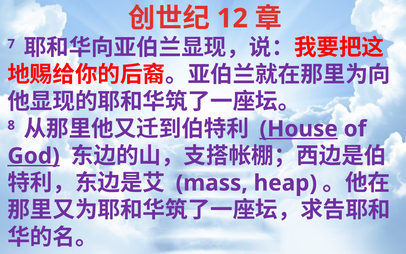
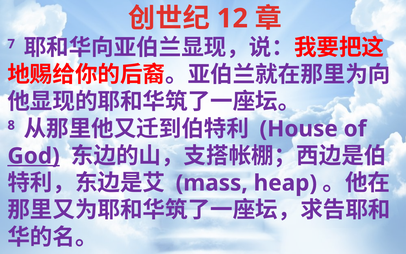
House underline: present -> none
